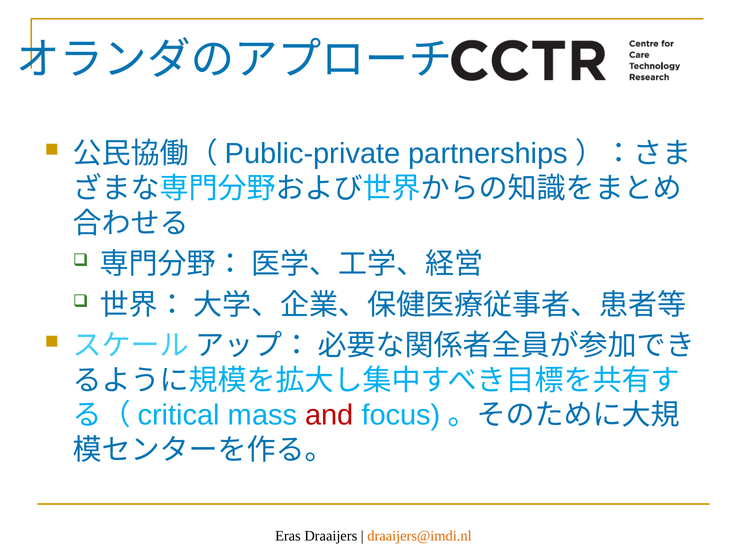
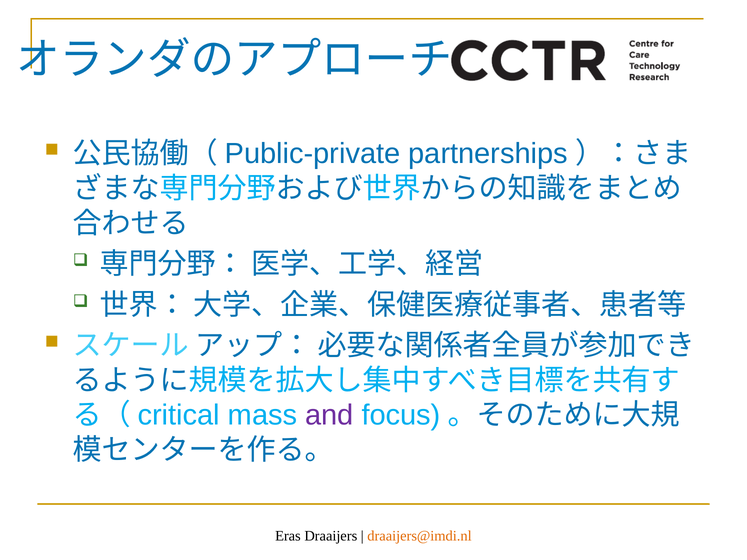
and colour: red -> purple
